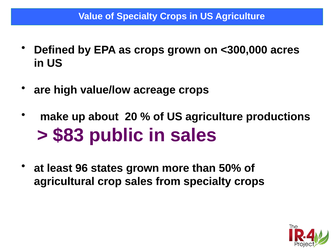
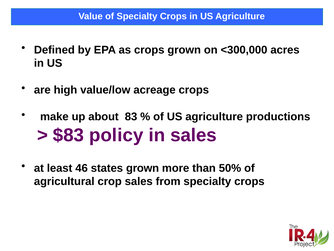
20: 20 -> 83
public: public -> policy
96: 96 -> 46
